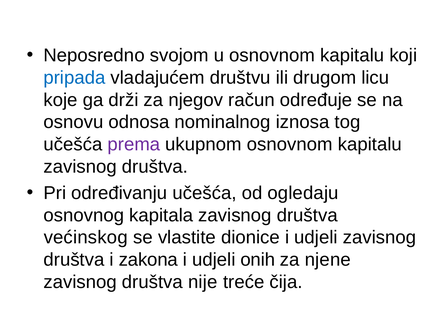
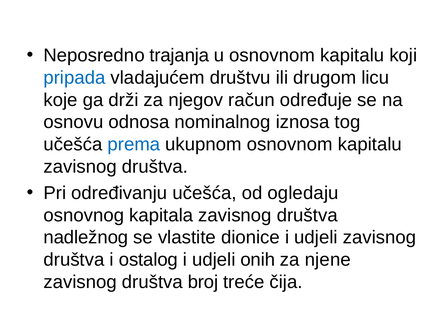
svojom: svojom -> trajanja
prema colour: purple -> blue
većinskog: većinskog -> nadležnog
zakona: zakona -> ostalog
nije: nije -> broj
